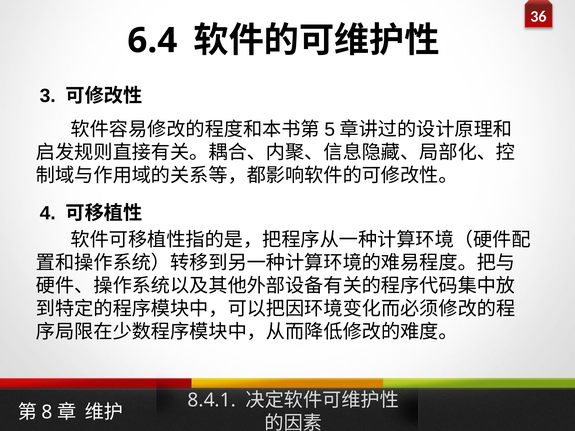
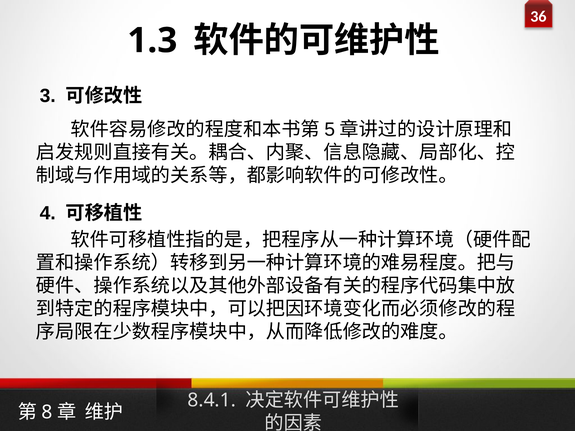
6.4: 6.4 -> 1.3
